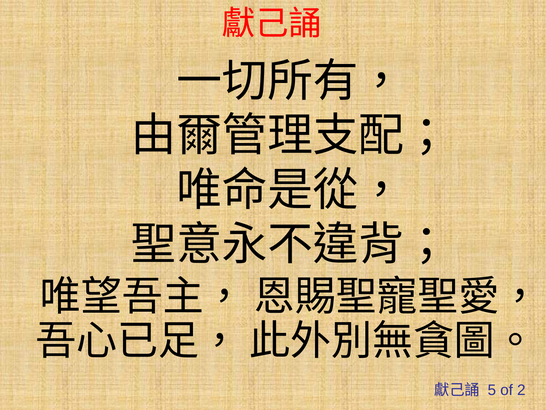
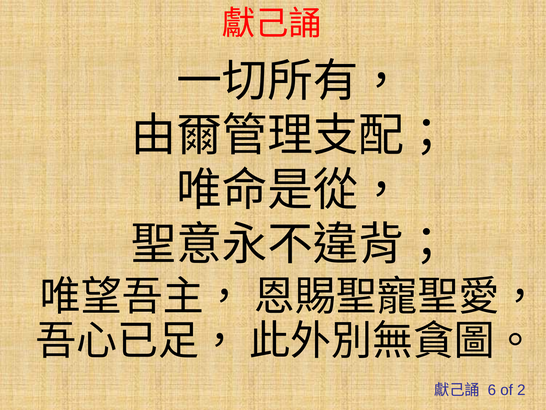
5: 5 -> 6
